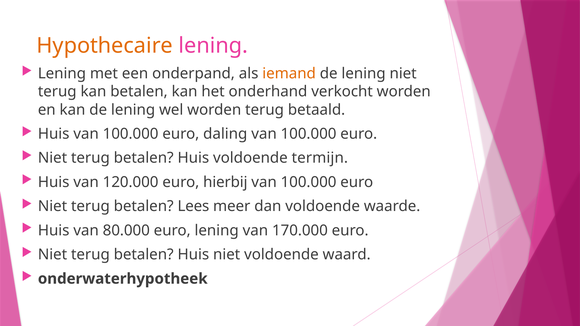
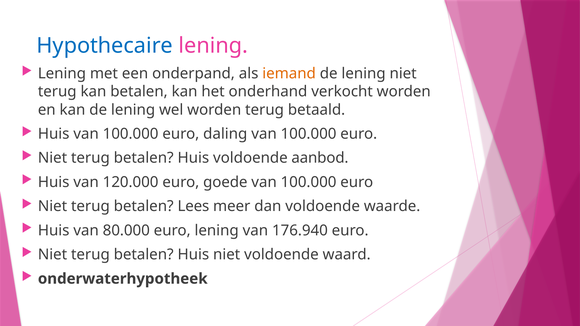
Hypothecaire colour: orange -> blue
termijn: termijn -> aanbod
hierbij: hierbij -> goede
170.000: 170.000 -> 176.940
